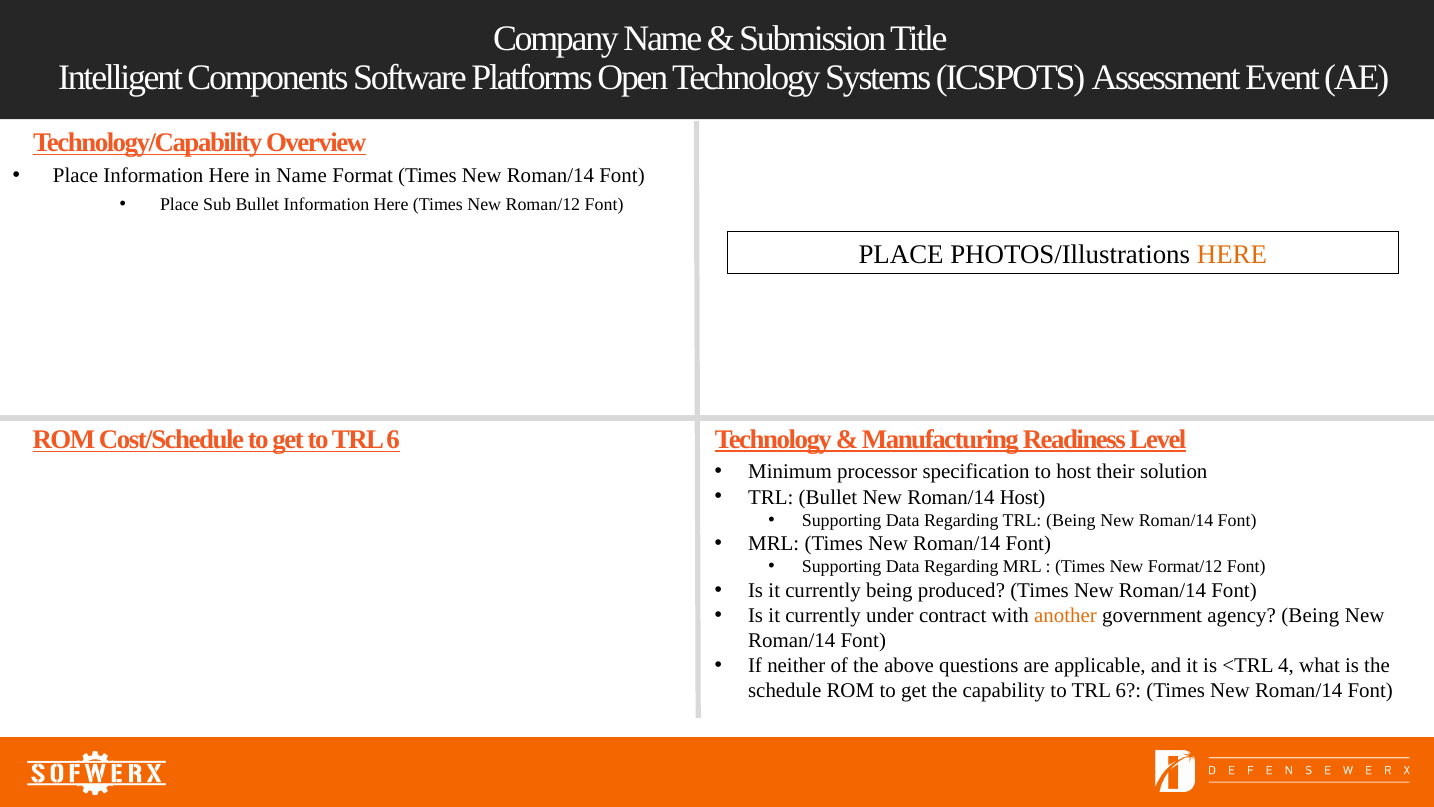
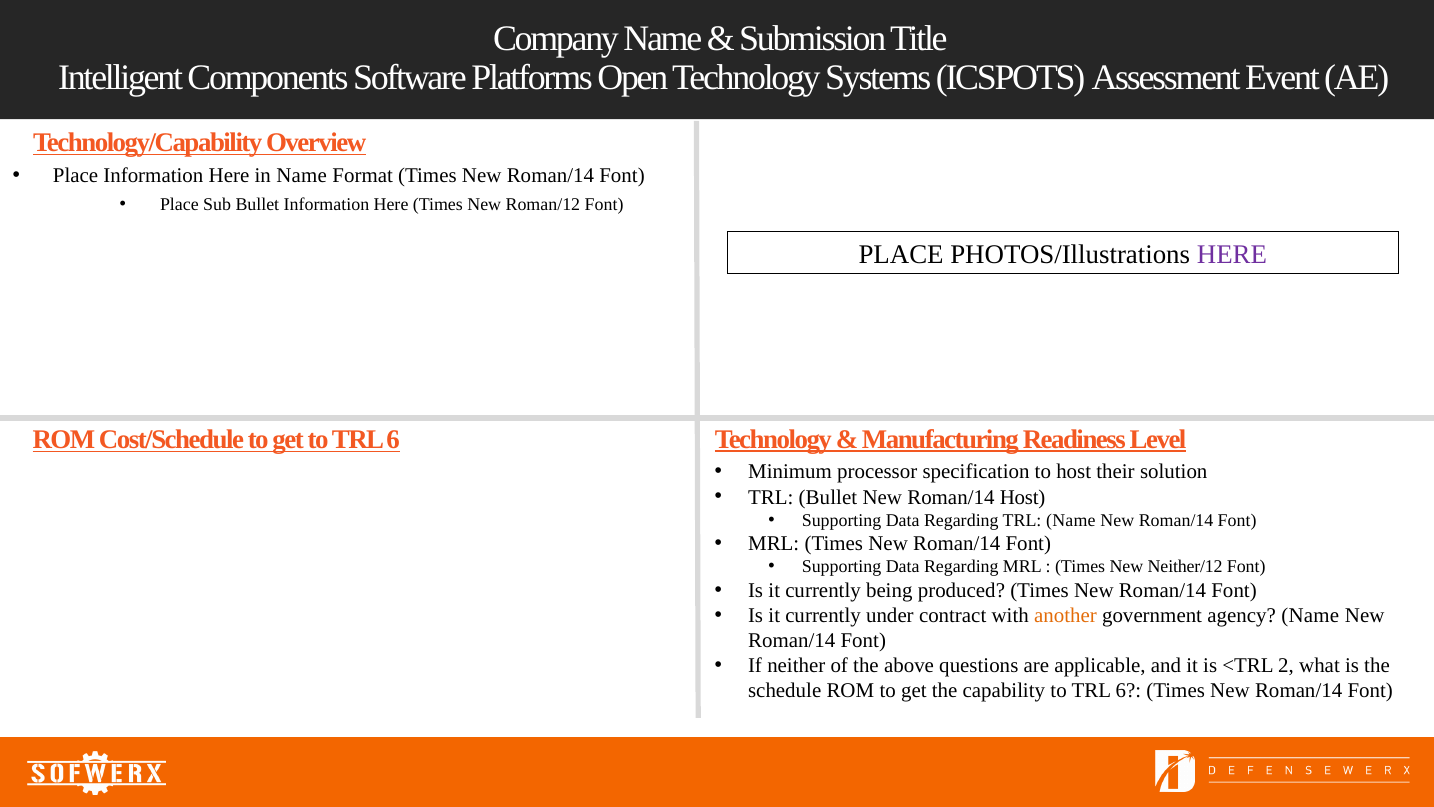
HERE at (1232, 254) colour: orange -> purple
TRL Being: Being -> Name
Format/12: Format/12 -> Neither/12
agency Being: Being -> Name
4: 4 -> 2
